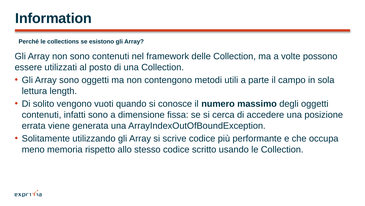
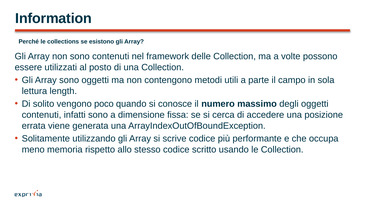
vuoti: vuoti -> poco
